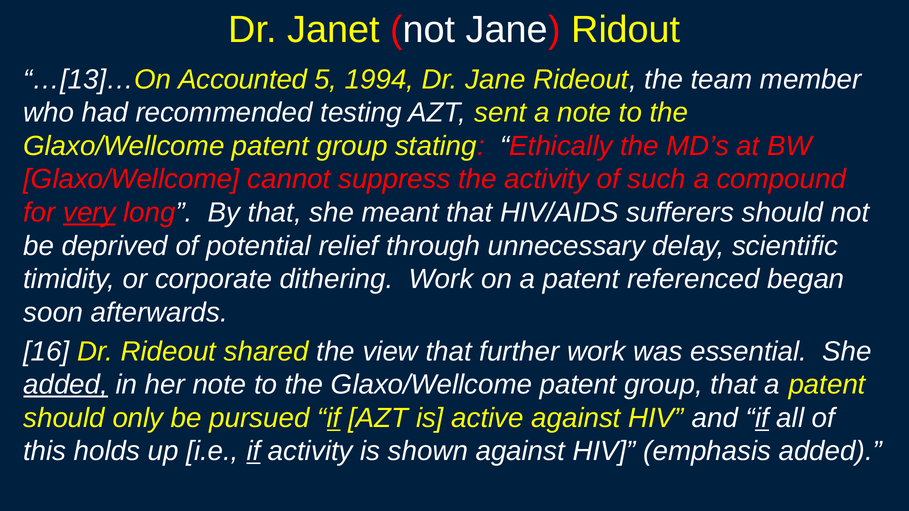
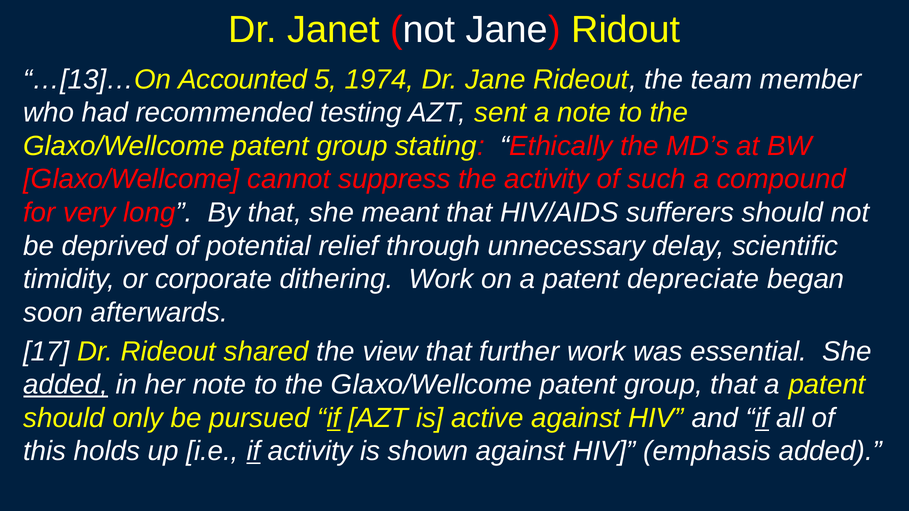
1994: 1994 -> 1974
very underline: present -> none
referenced: referenced -> depreciate
16: 16 -> 17
